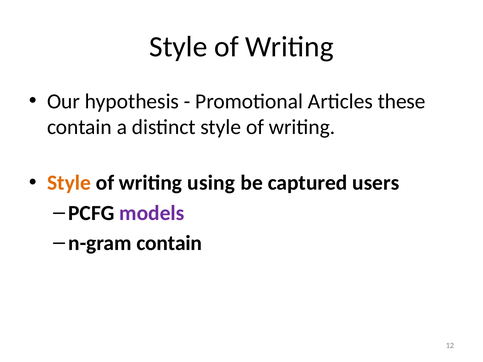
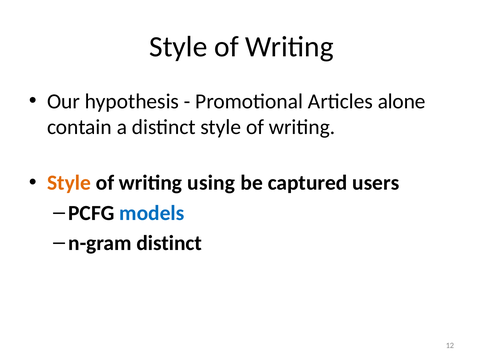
these: these -> alone
models colour: purple -> blue
n-gram contain: contain -> distinct
